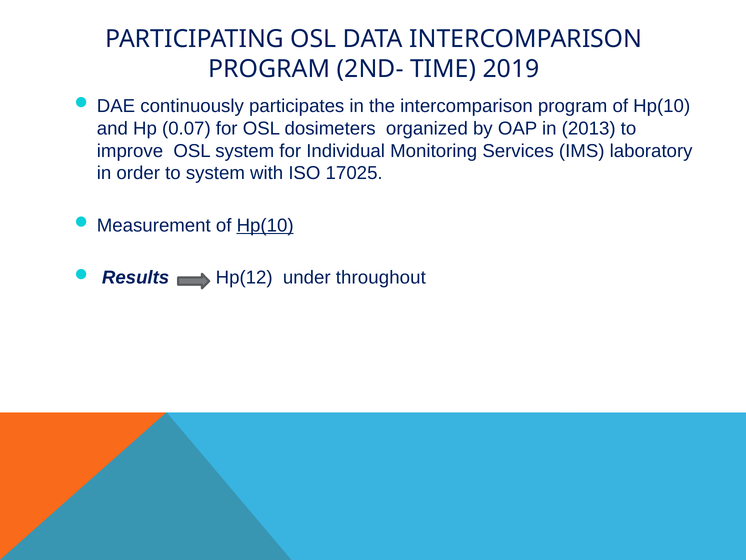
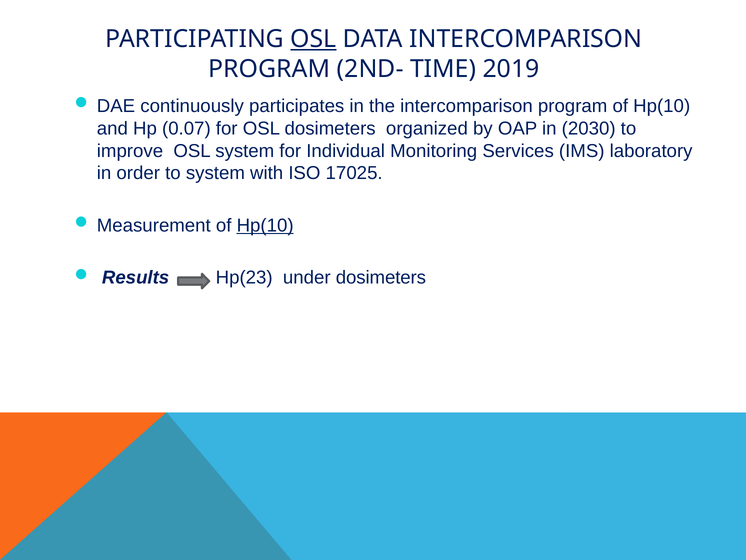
OSL at (313, 39) underline: none -> present
2013: 2013 -> 2030
Hp(12: Hp(12 -> Hp(23
under throughout: throughout -> dosimeters
